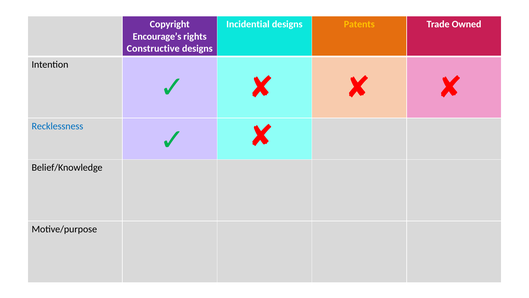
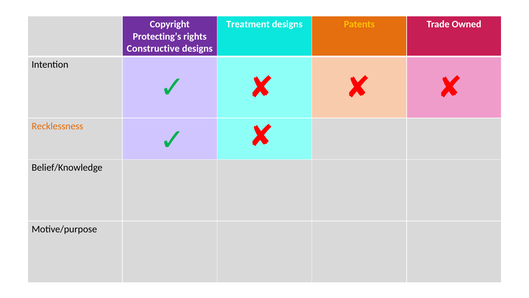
Incidential: Incidential -> Treatment
Encourage’s: Encourage’s -> Protecting’s
Recklessness colour: blue -> orange
